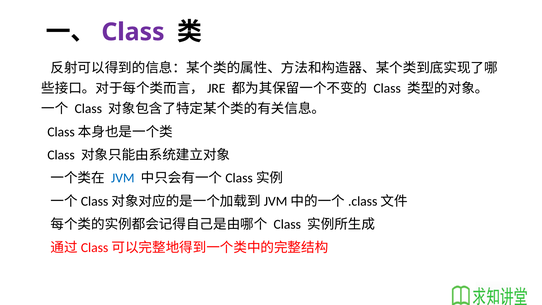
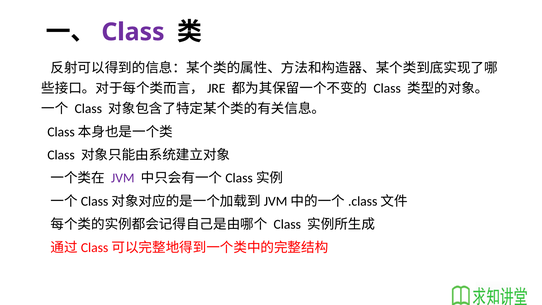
JVM colour: blue -> purple
